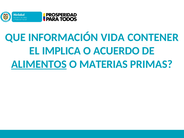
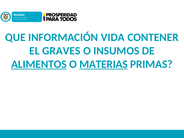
IMPLICA: IMPLICA -> GRAVES
ACUERDO: ACUERDO -> INSUMOS
MATERIAS underline: none -> present
